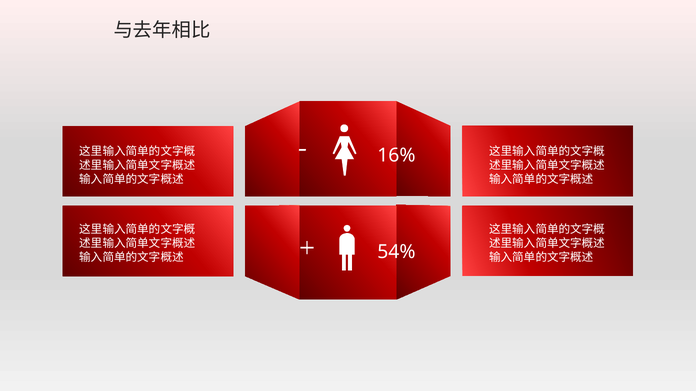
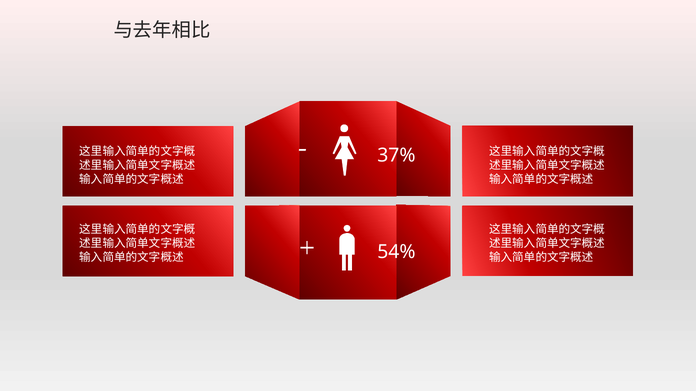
16%: 16% -> 37%
